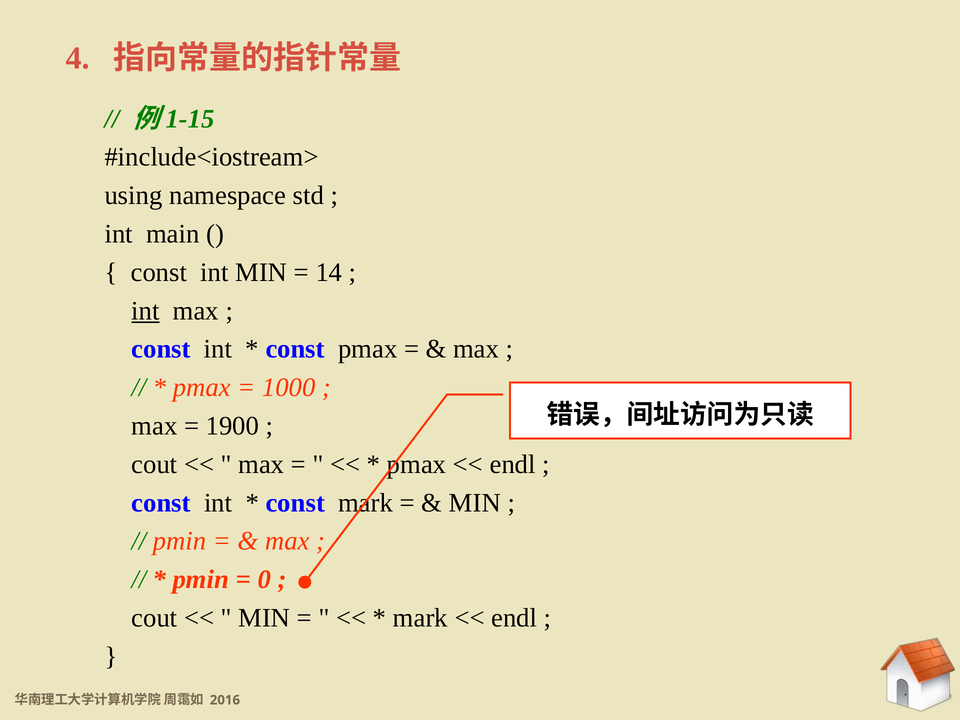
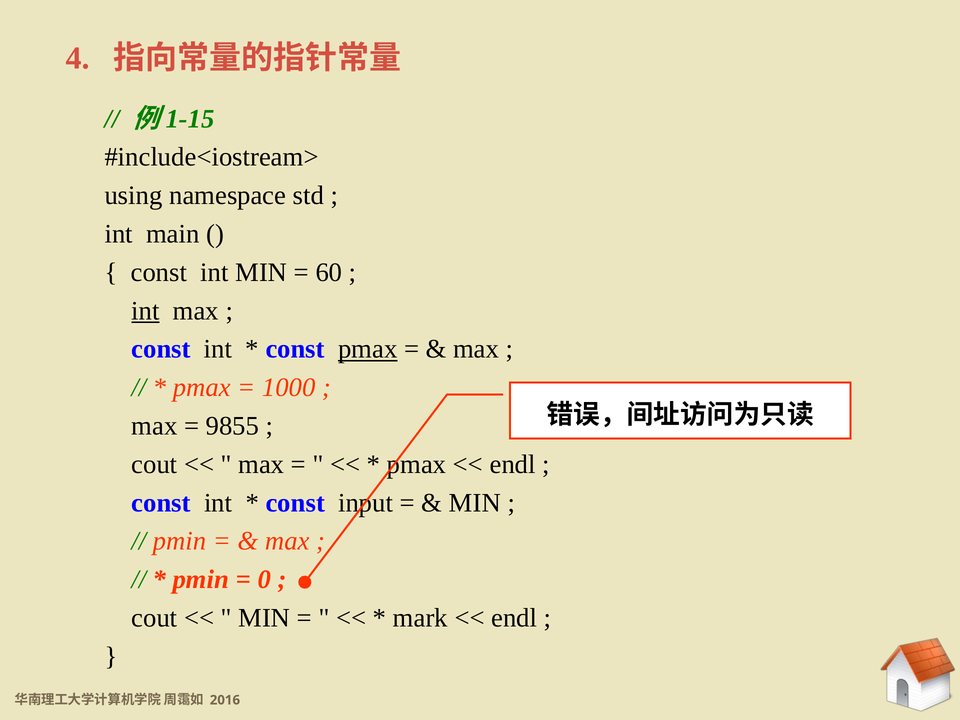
14: 14 -> 60
pmax at (368, 349) underline: none -> present
1900: 1900 -> 9855
const mark: mark -> input
